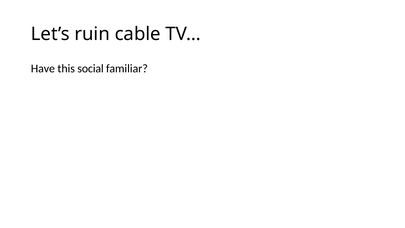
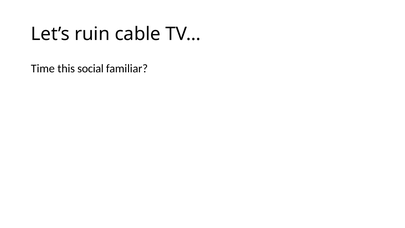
Have: Have -> Time
